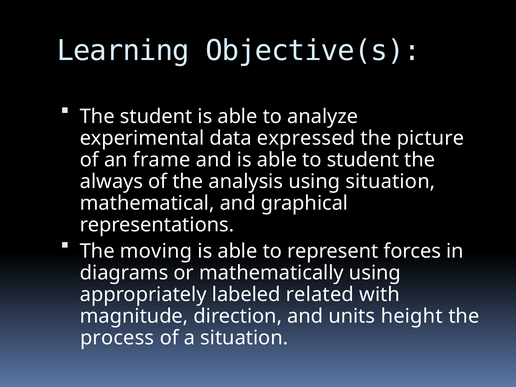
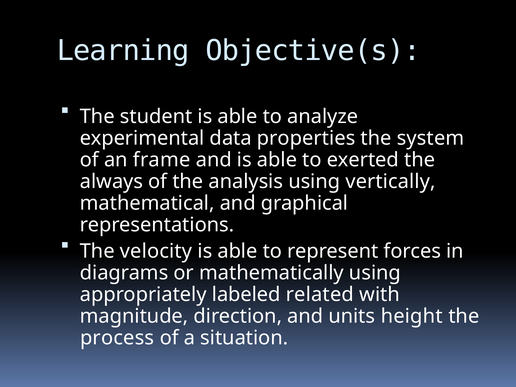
expressed: expressed -> properties
picture: picture -> system
to student: student -> exerted
using situation: situation -> vertically
moving: moving -> velocity
